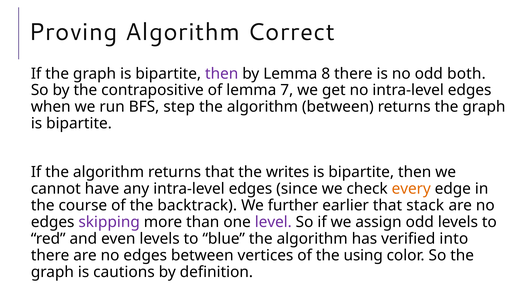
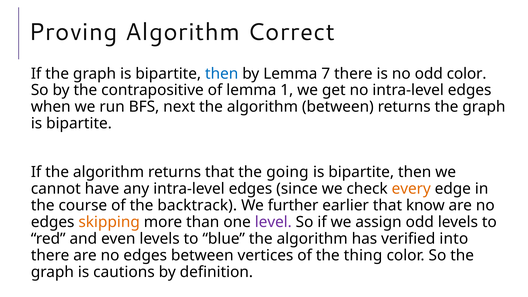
then at (222, 74) colour: purple -> blue
8: 8 -> 7
odd both: both -> color
7: 7 -> 1
step: step -> next
writes: writes -> going
stack: stack -> know
skipping colour: purple -> orange
using: using -> thing
